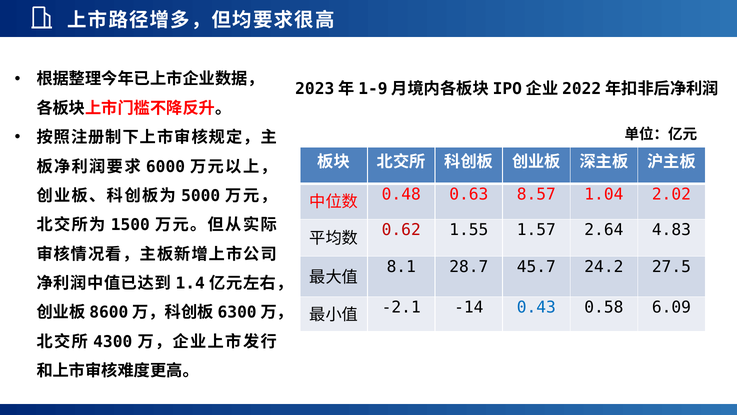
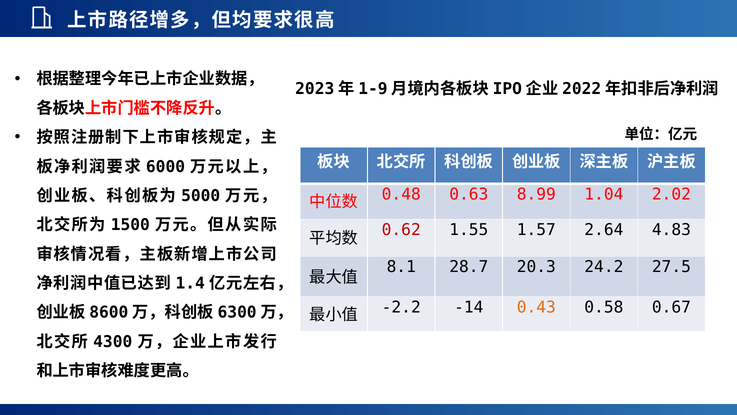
8.57: 8.57 -> 8.99
45.7: 45.7 -> 20.3
-2.1: -2.1 -> -2.2
0.43 colour: blue -> orange
6.09: 6.09 -> 0.67
